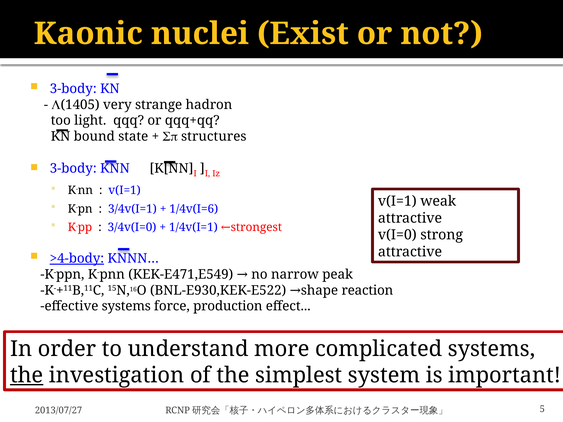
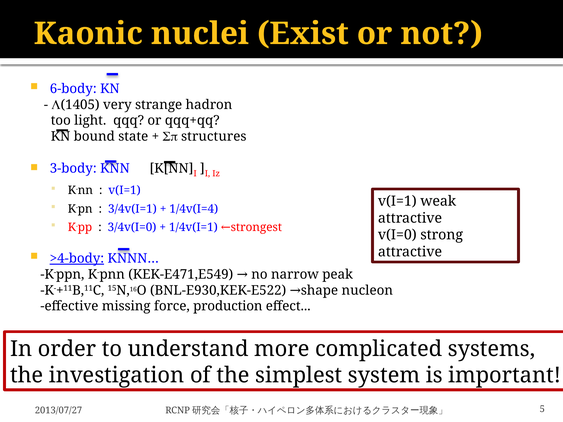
3-body at (73, 89): 3-body -> 6-body
1/4v(I=6: 1/4v(I=6 -> 1/4v(I=4
reaction: reaction -> nucleon
effective systems: systems -> missing
the at (27, 376) underline: present -> none
